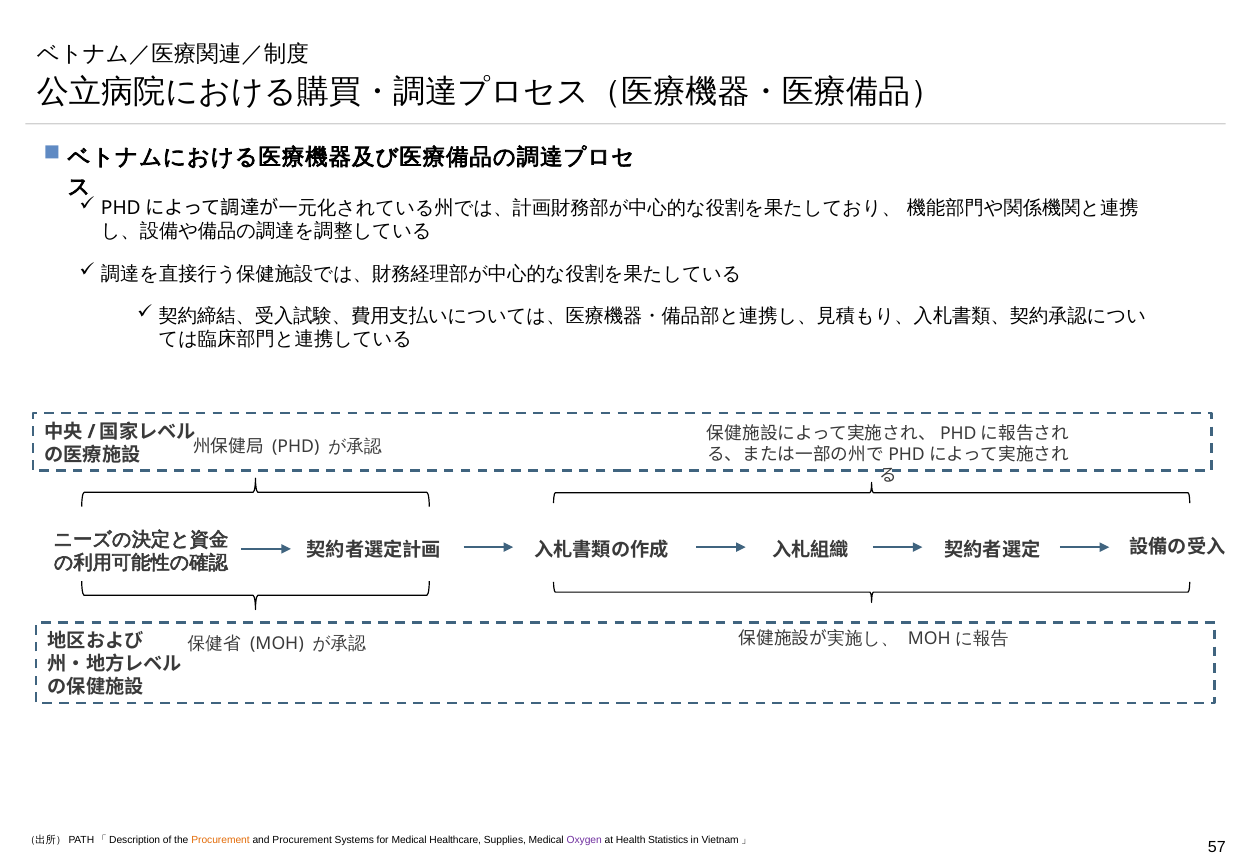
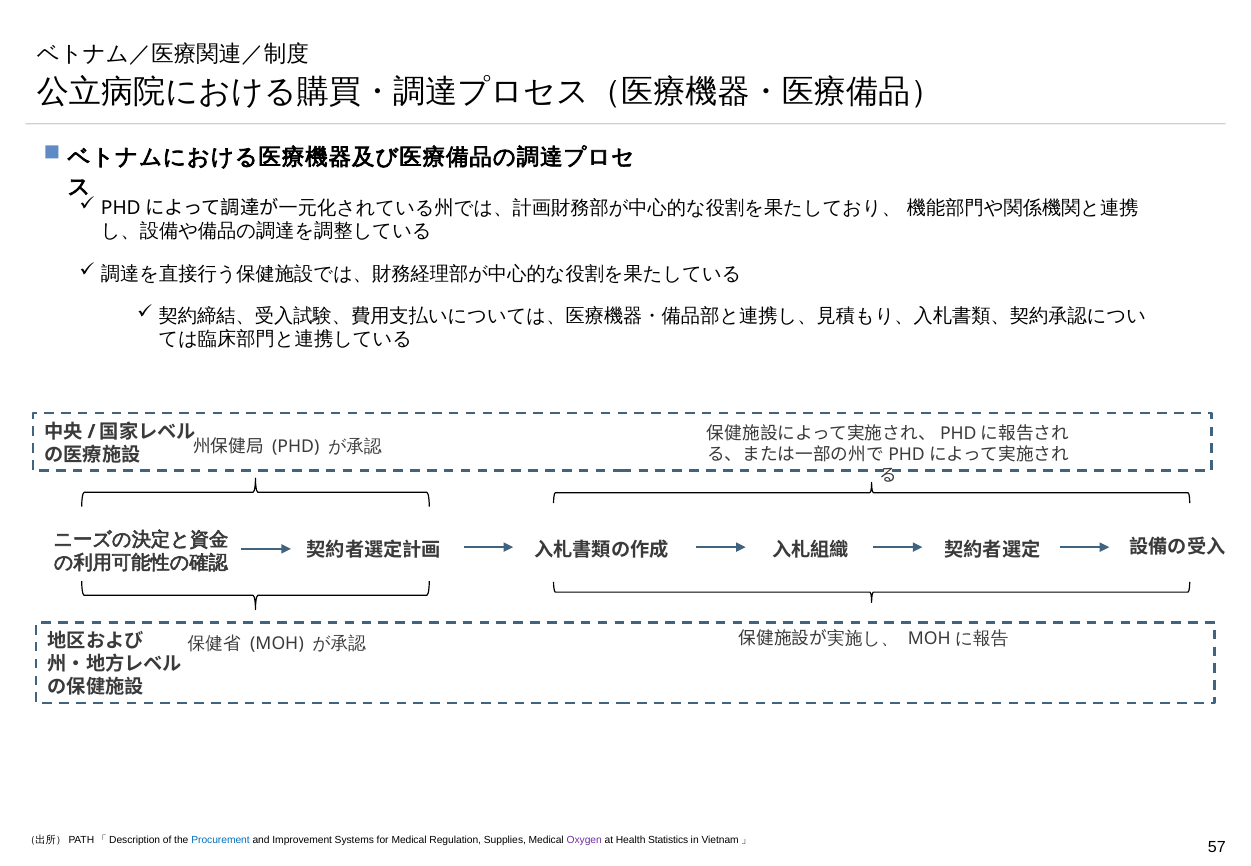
Procurement at (221, 840) colour: orange -> blue
and Procurement: Procurement -> Improvement
Healthcare: Healthcare -> Regulation
